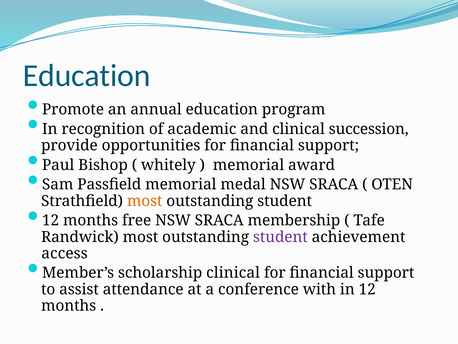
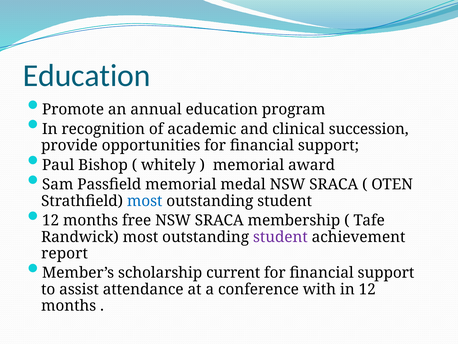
most at (145, 201) colour: orange -> blue
access: access -> report
scholarship clinical: clinical -> current
